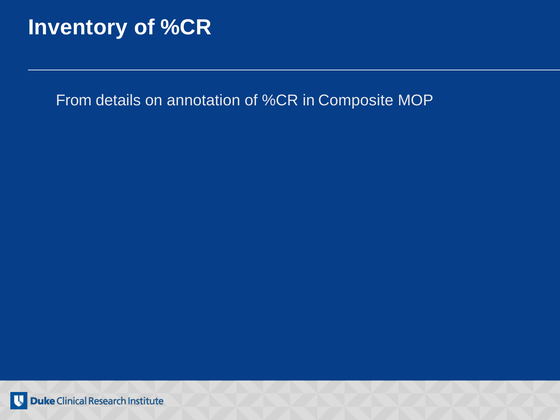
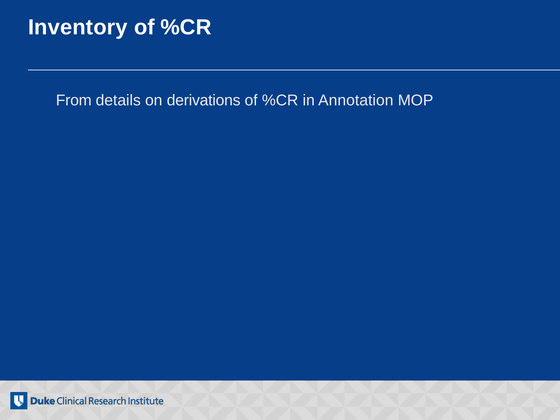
annotation: annotation -> derivations
Composite: Composite -> Annotation
